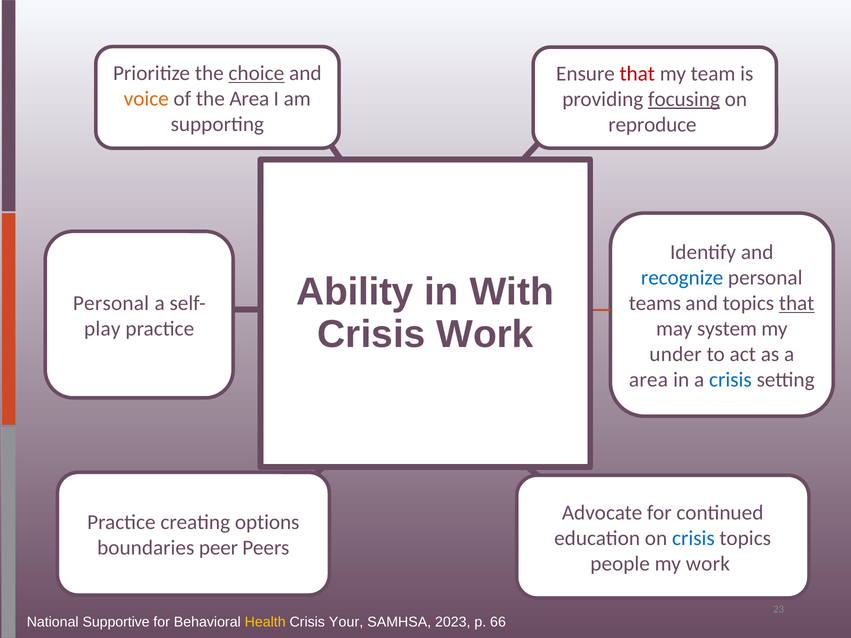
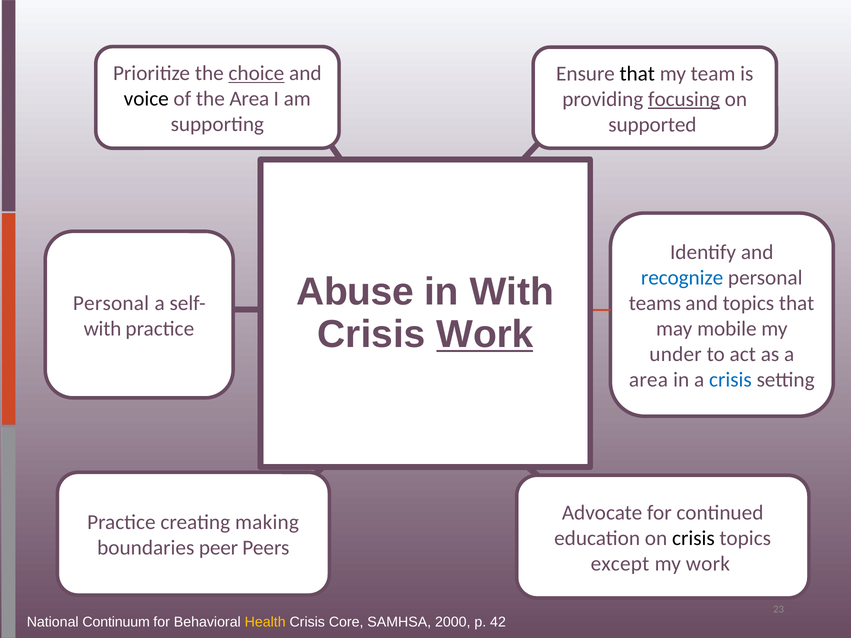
that at (637, 74) colour: red -> black
voice colour: orange -> black
reproduce: reproduce -> supported
Ability: Ability -> Abuse
that at (797, 303) underline: present -> none
Work at (485, 334) underline: none -> present
play at (102, 329): play -> with
system: system -> mobile
options: options -> making
crisis at (693, 538) colour: blue -> black
people: people -> except
Supportive: Supportive -> Continuum
Your: Your -> Core
2023: 2023 -> 2000
66: 66 -> 42
